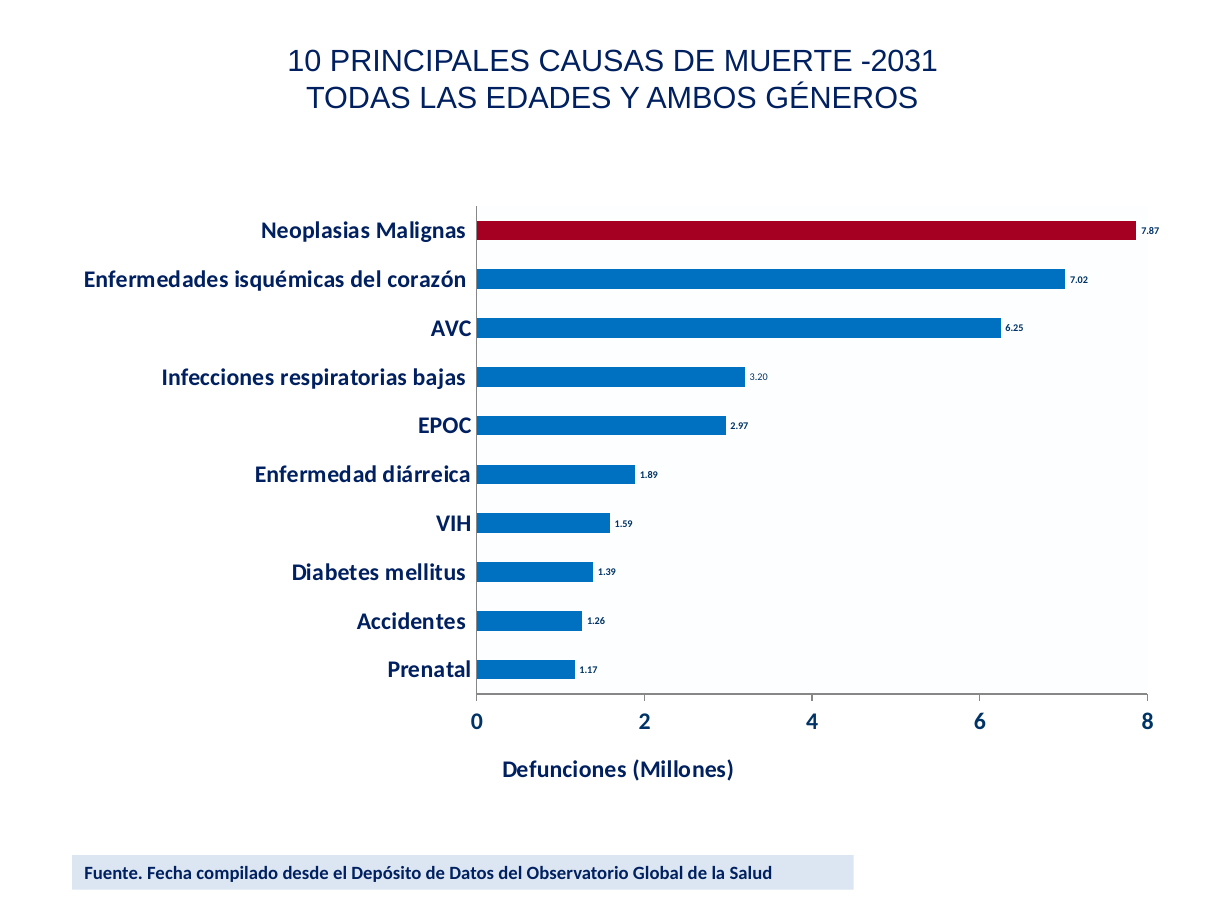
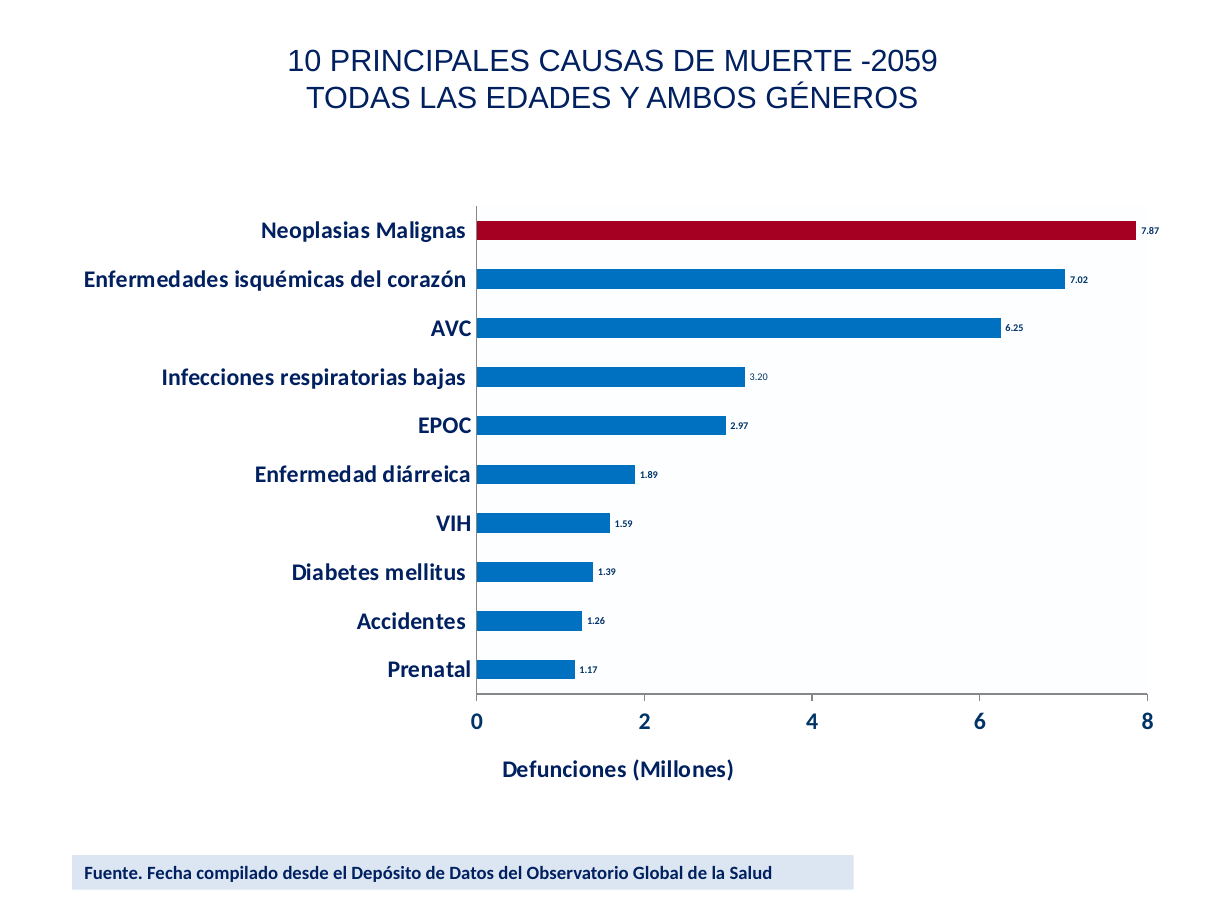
-2031: -2031 -> -2059
